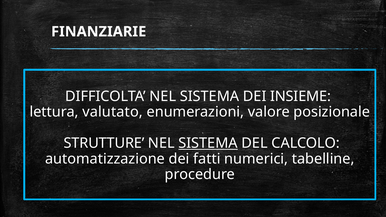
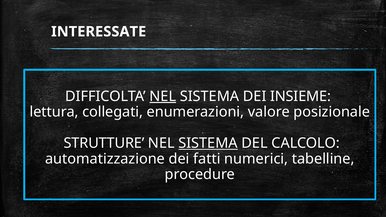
FINANZIARIE: FINANZIARIE -> INTERESSATE
NEL at (163, 96) underline: none -> present
valutato: valutato -> collegati
